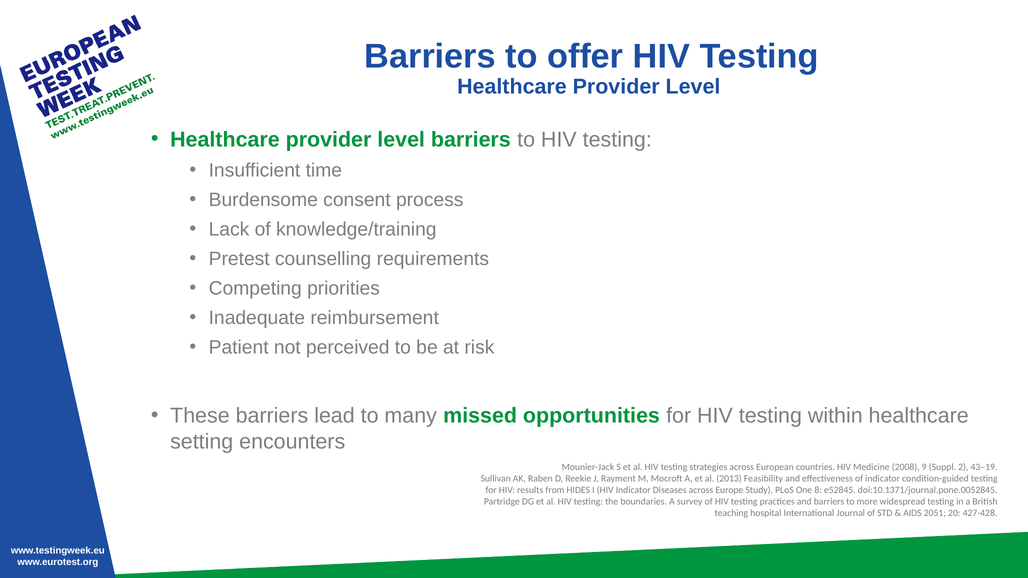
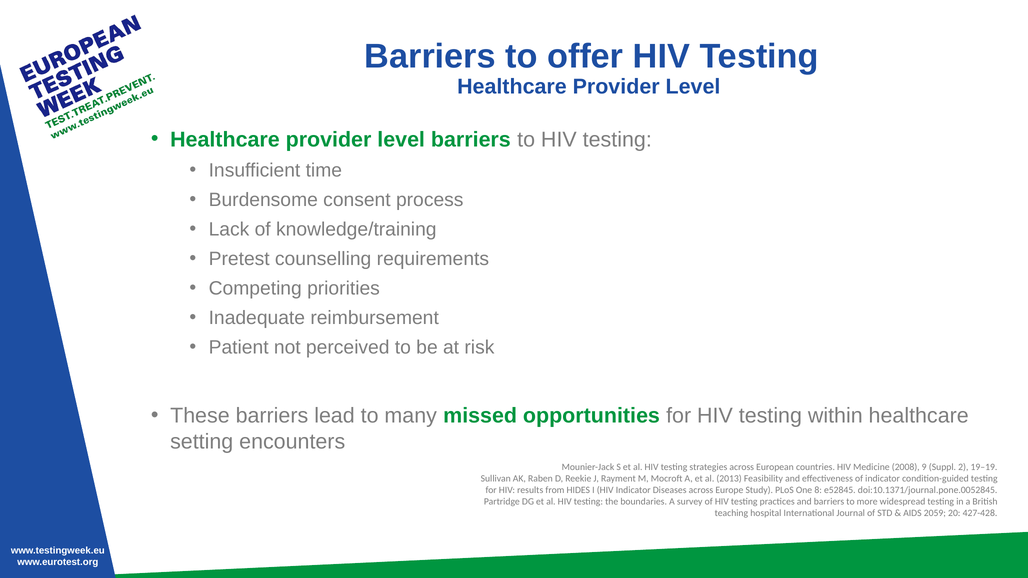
43–19: 43–19 -> 19–19
2051: 2051 -> 2059
